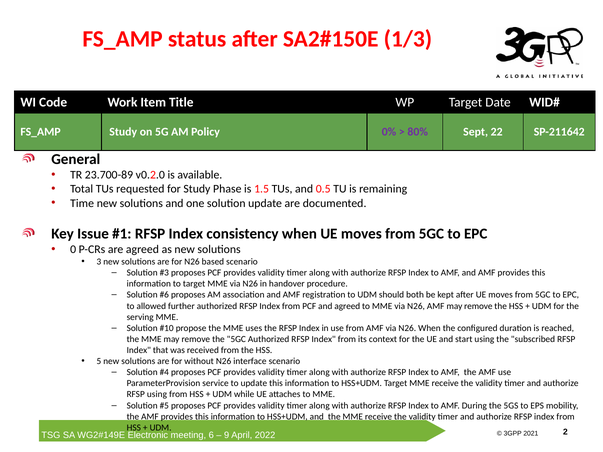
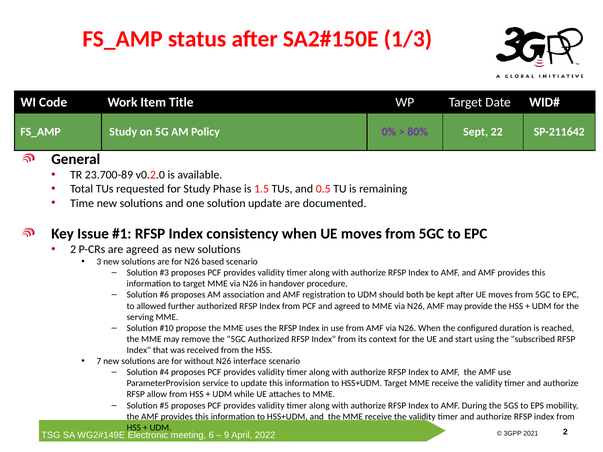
0 at (73, 250): 0 -> 2
AMF may remove: remove -> provide
5: 5 -> 7
RFSP using: using -> allow
